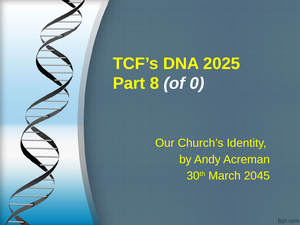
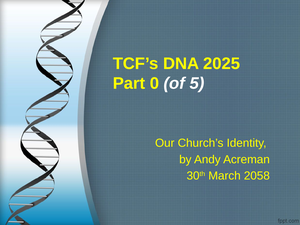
8: 8 -> 0
0: 0 -> 5
2045: 2045 -> 2058
